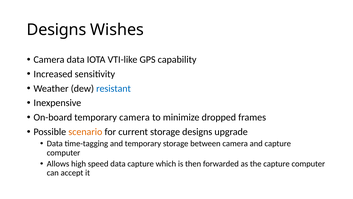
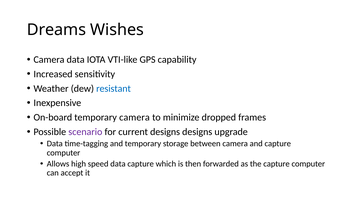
Designs at (56, 30): Designs -> Dreams
scenario colour: orange -> purple
current storage: storage -> designs
